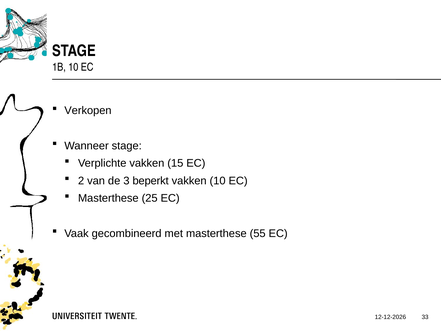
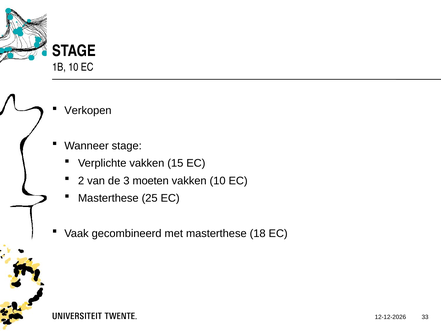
beperkt: beperkt -> moeten
55: 55 -> 18
